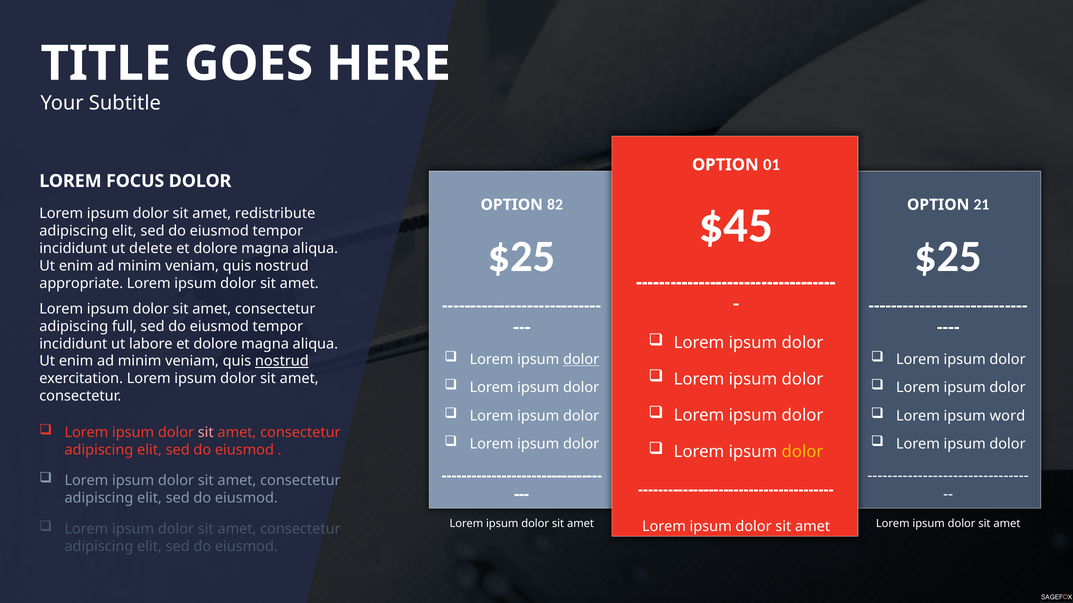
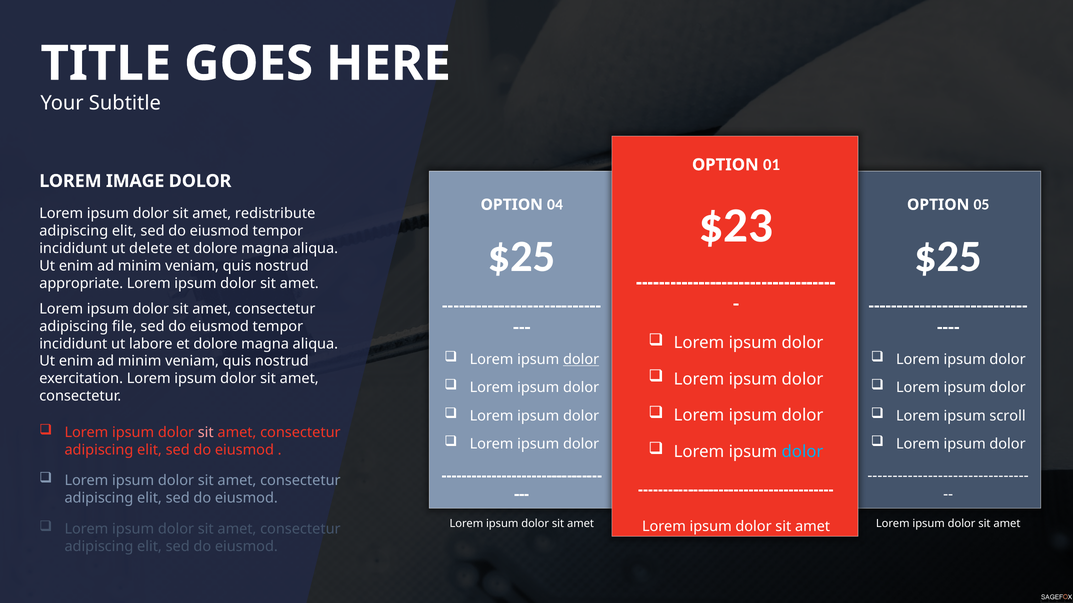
FOCUS: FOCUS -> IMAGE
82: 82 -> 04
21: 21 -> 05
$45: $45 -> $23
full: full -> file
nostrud at (282, 362) underline: present -> none
word: word -> scroll
dolor at (802, 452) colour: yellow -> light blue
